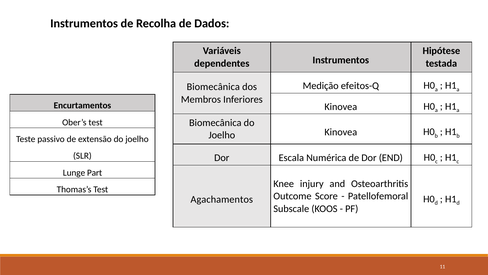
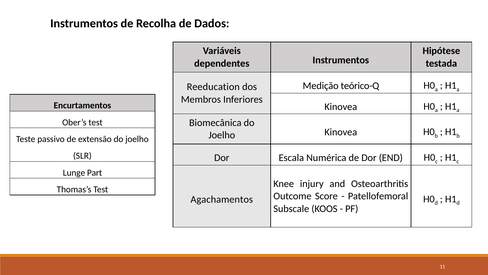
efeitos-Q: efeitos-Q -> teórico-Q
Biomecânica at (213, 87): Biomecânica -> Reeducation
